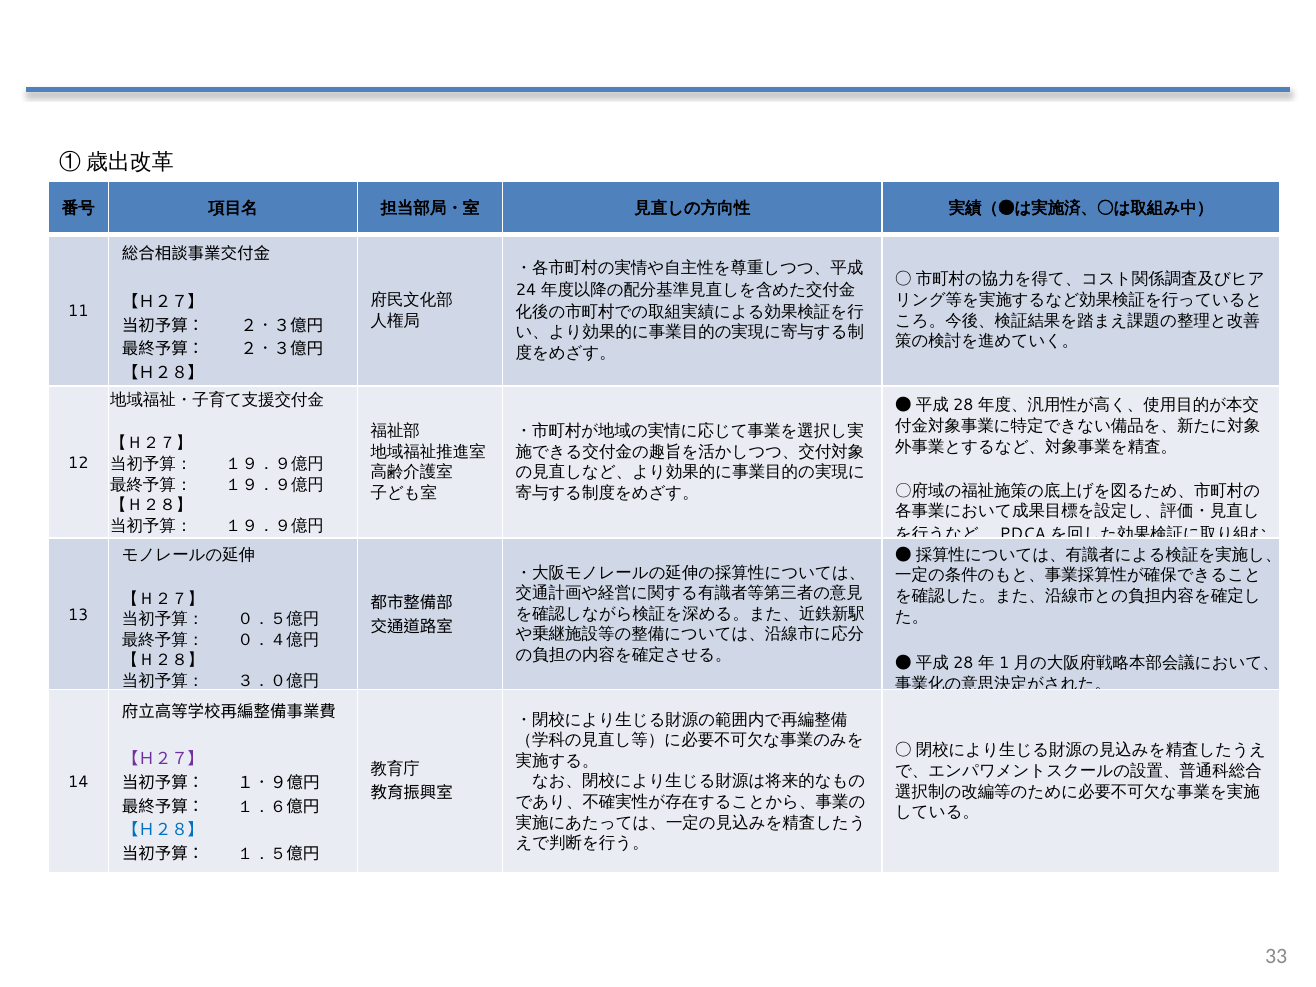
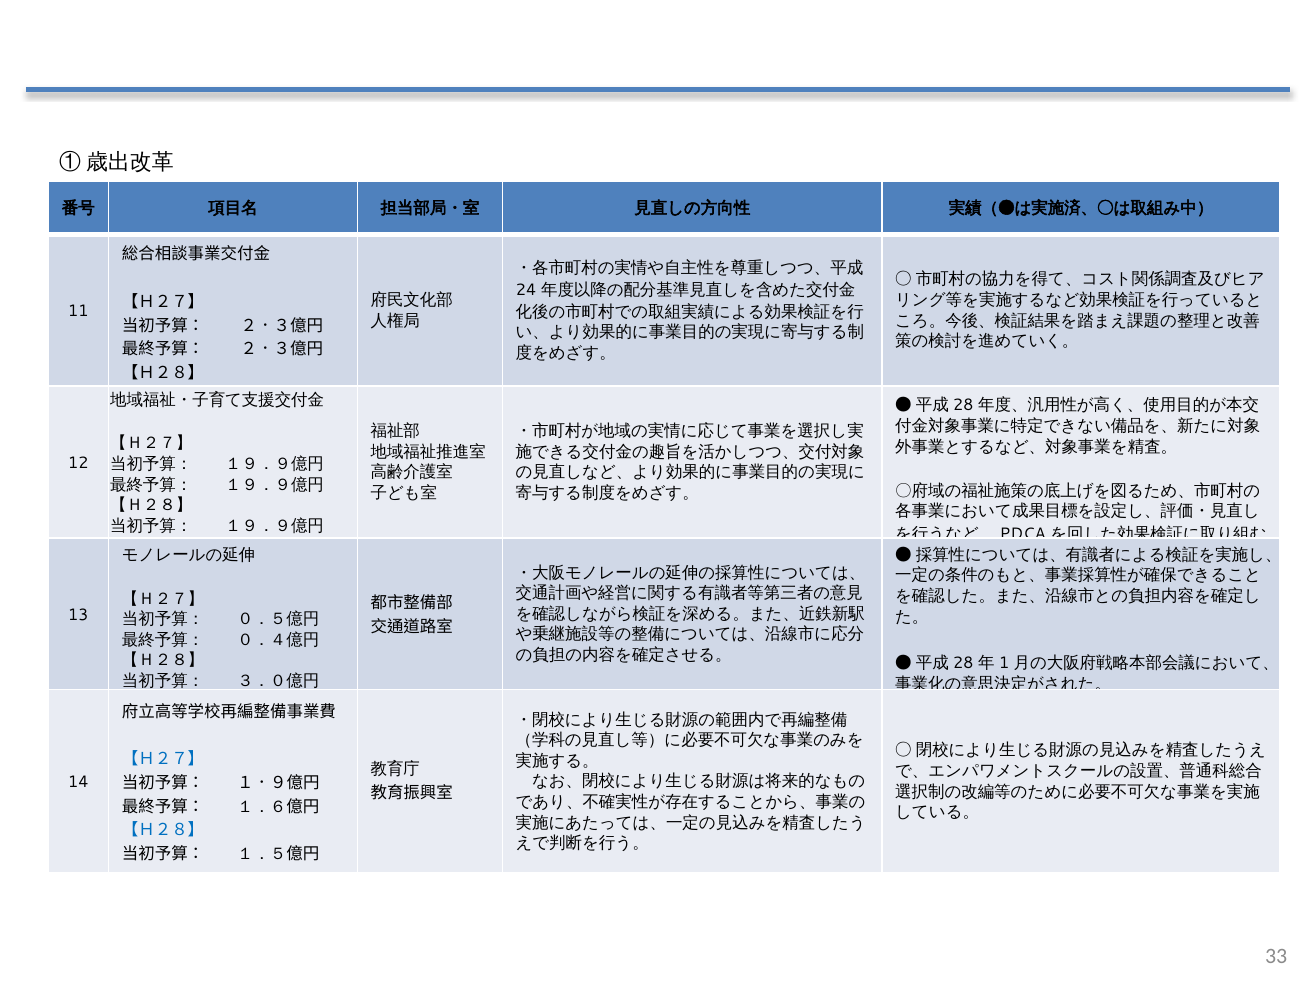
【Ｈ２７】 at (163, 759) colour: purple -> blue
